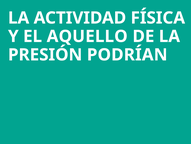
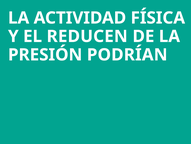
AQUELLO: AQUELLO -> REDUCEN
